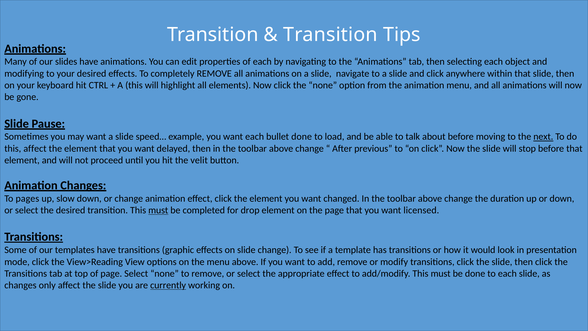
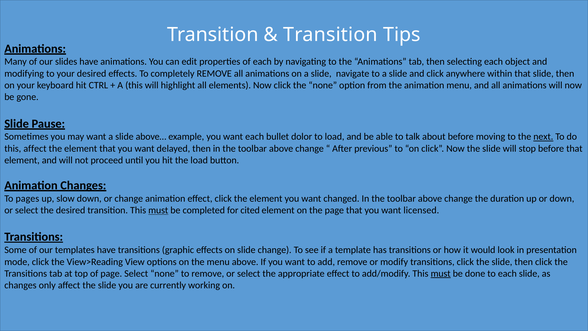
speed…: speed… -> above…
bullet done: done -> dolor
the velit: velit -> load
drop: drop -> cited
must at (441, 273) underline: none -> present
currently underline: present -> none
